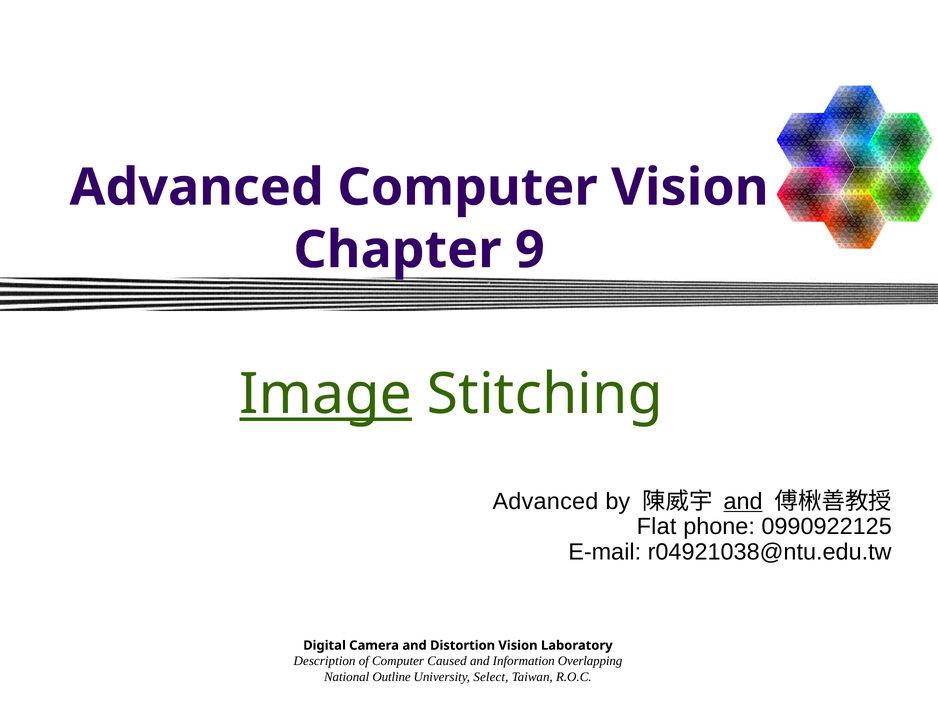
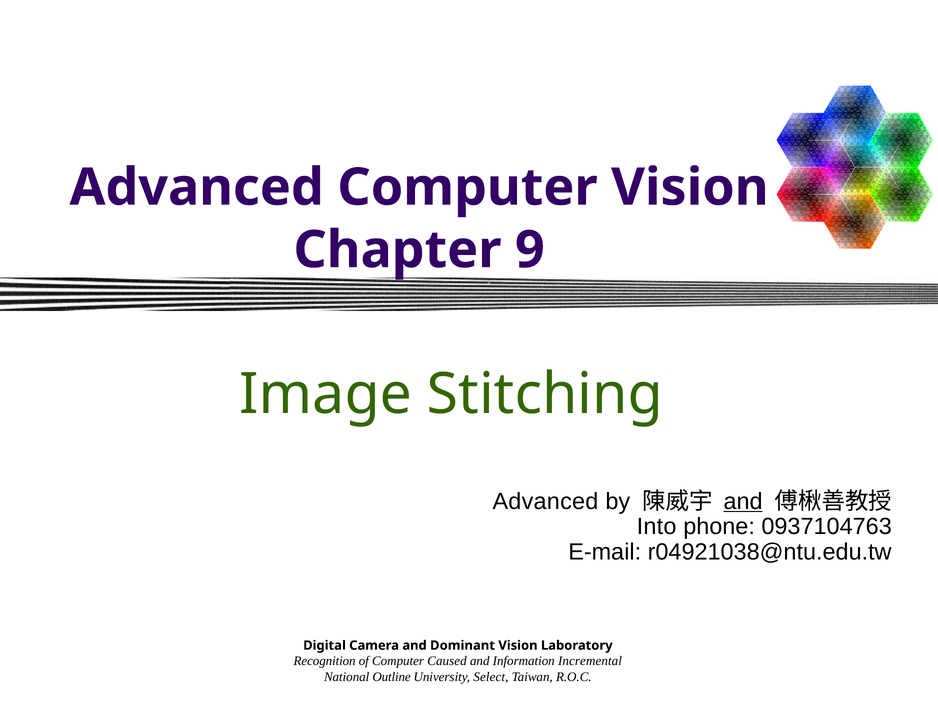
Image underline: present -> none
Flat: Flat -> Into
0990922125: 0990922125 -> 0937104763
Distortion: Distortion -> Dominant
Description: Description -> Recognition
Overlapping: Overlapping -> Incremental
